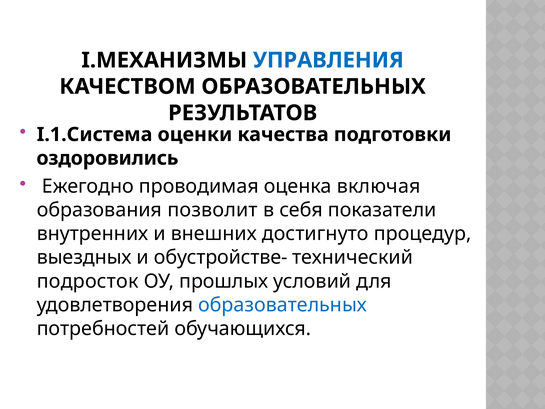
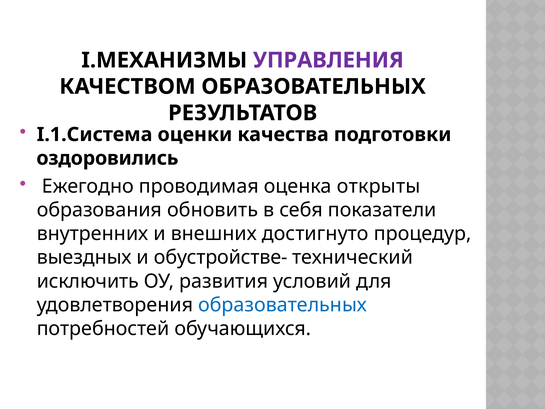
УПРАВЛЕНИЯ colour: blue -> purple
включая: включая -> открыты
позволит: позволит -> обновить
подросток: подросток -> исключить
прошлых: прошлых -> развития
